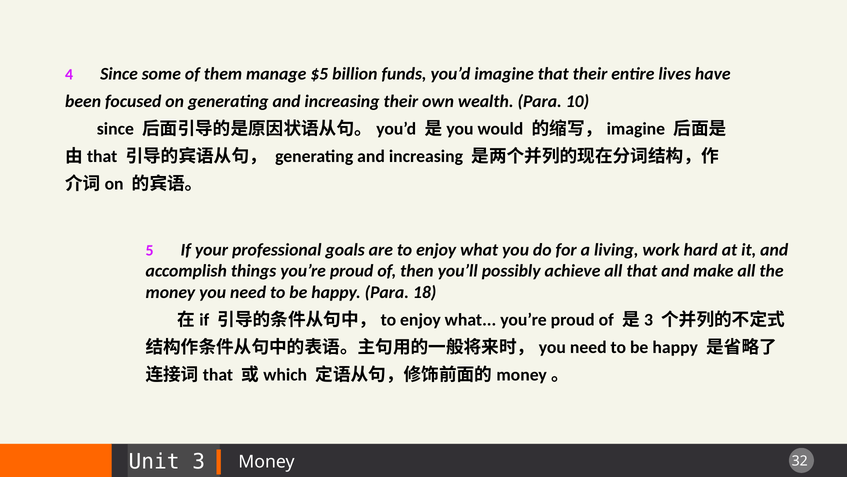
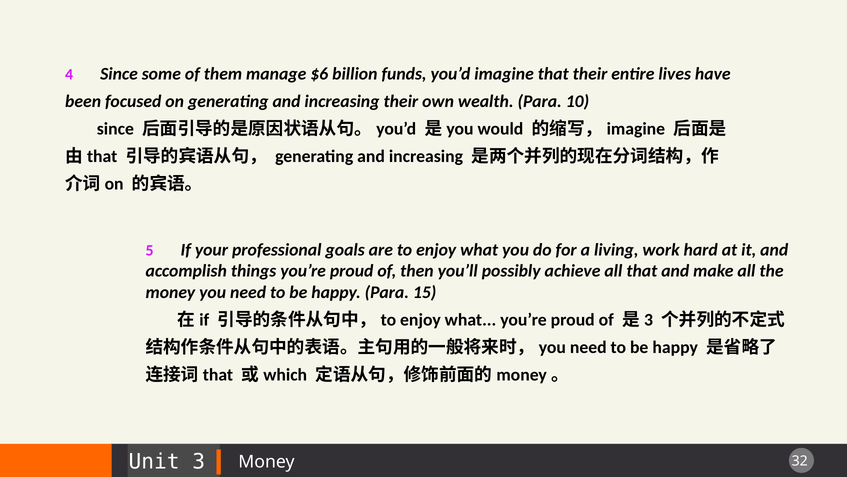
$5: $5 -> $6
18: 18 -> 15
